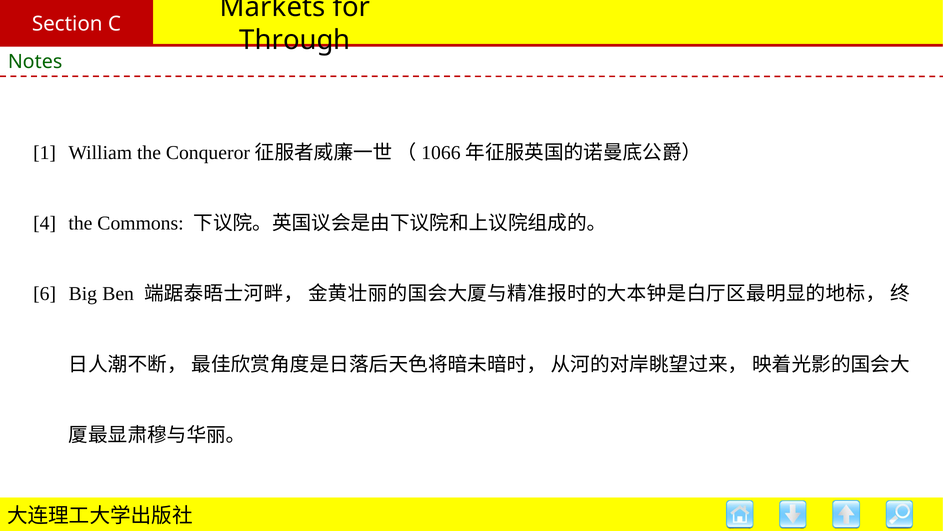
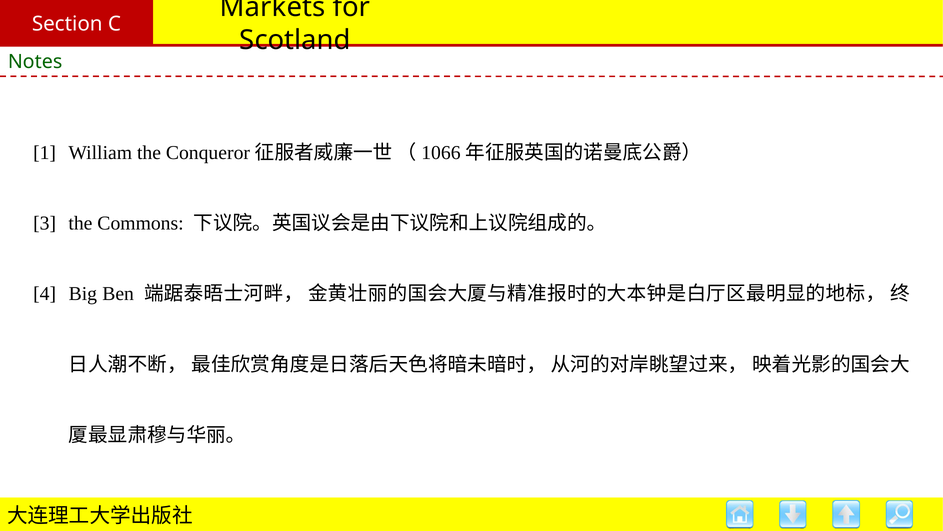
Through: Through -> Scotland
4: 4 -> 3
6: 6 -> 4
